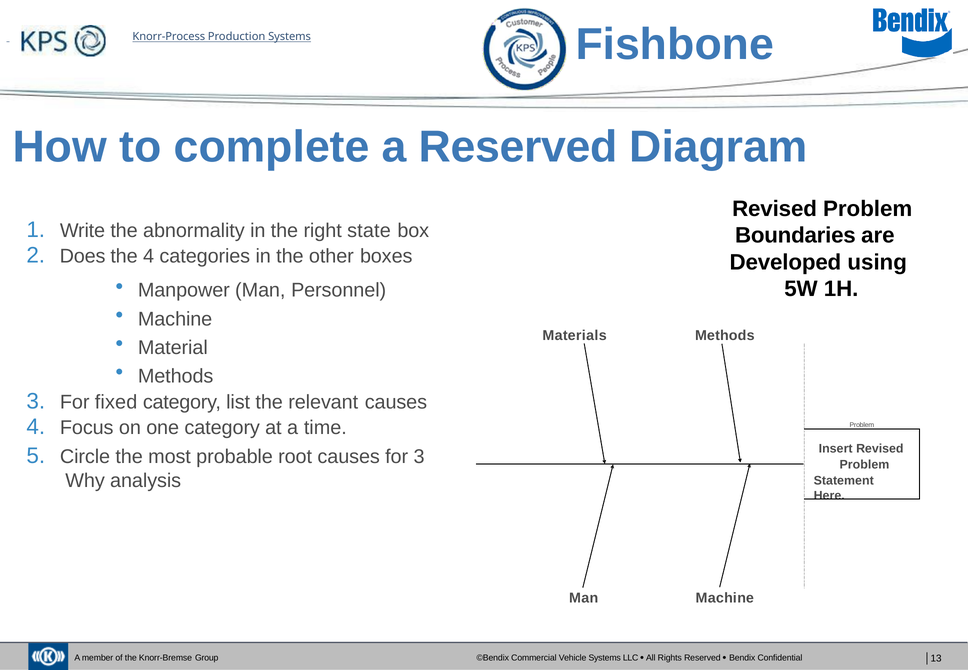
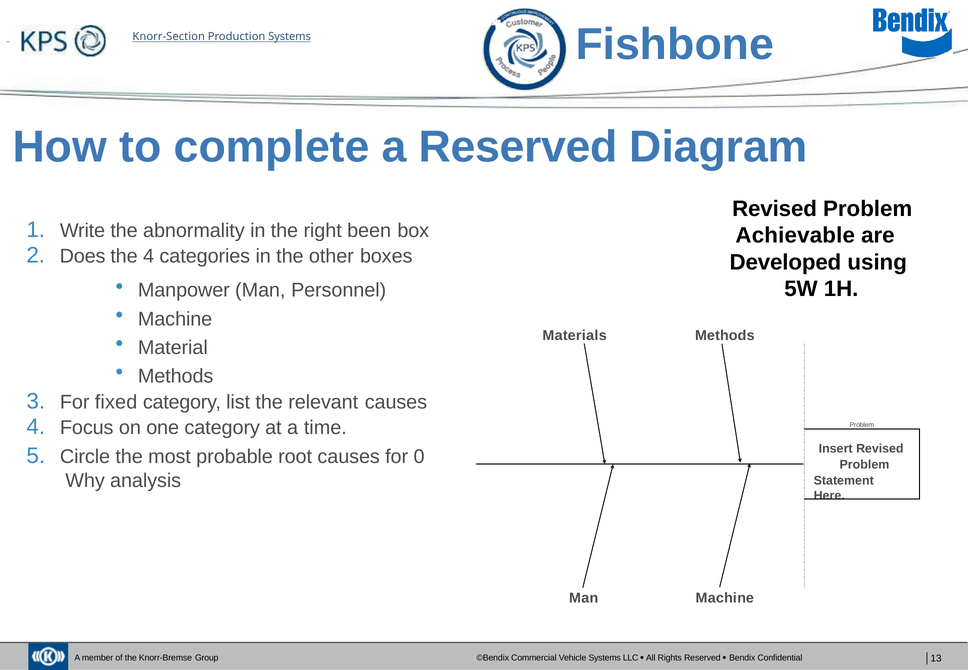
Knorr-Process: Knorr-Process -> Knorr-Section
state: state -> been
Boundaries: Boundaries -> Achievable
for 3: 3 -> 0
